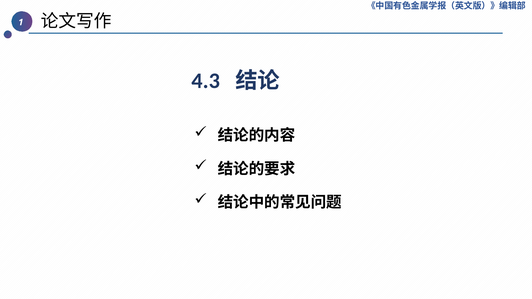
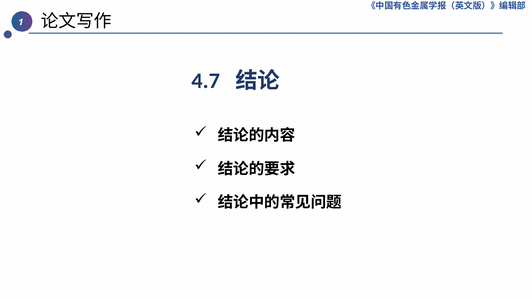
4.3: 4.3 -> 4.7
